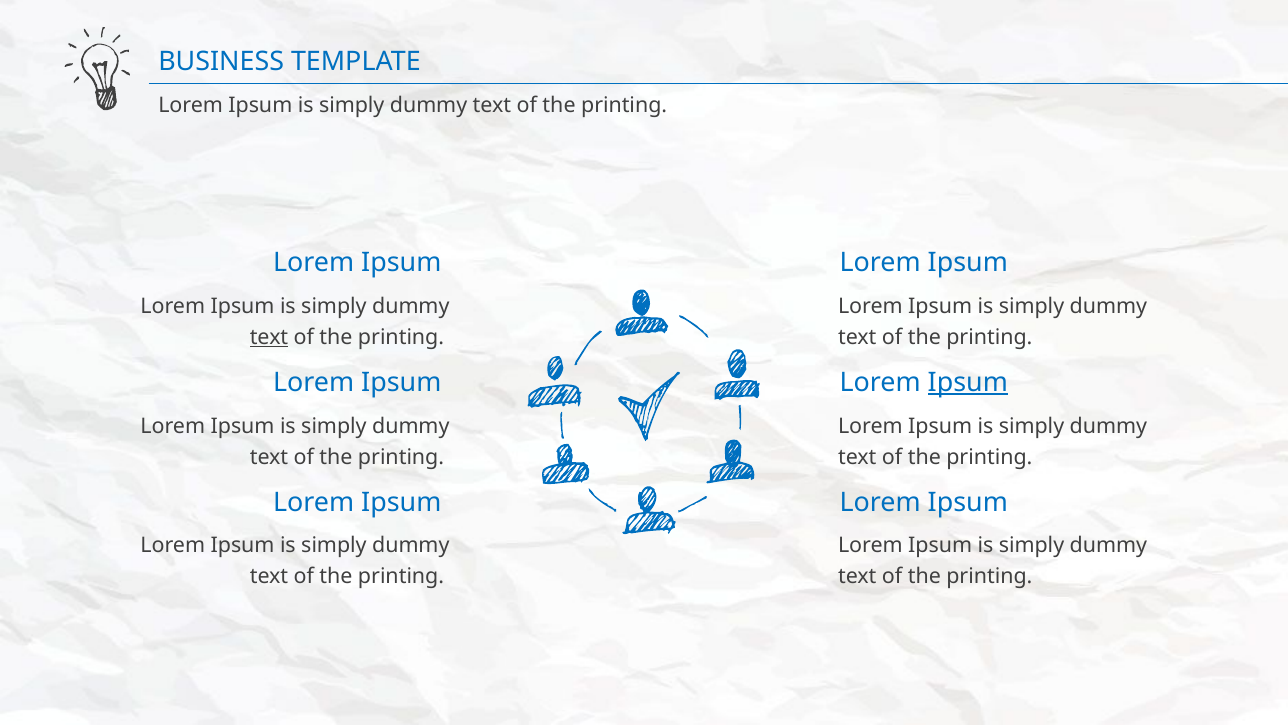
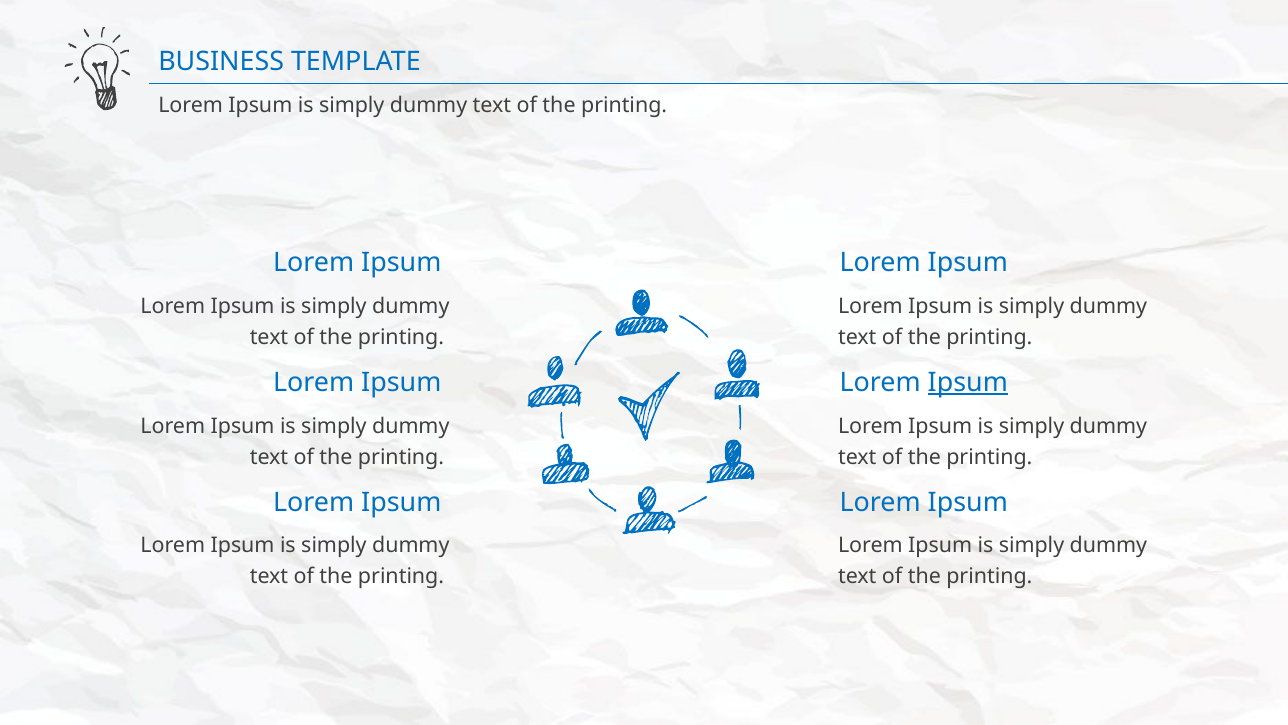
text at (269, 337) underline: present -> none
